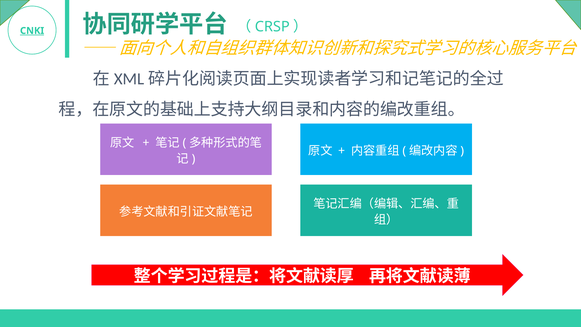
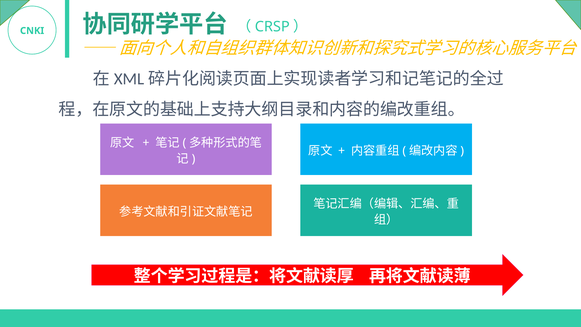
CNKI underline: present -> none
